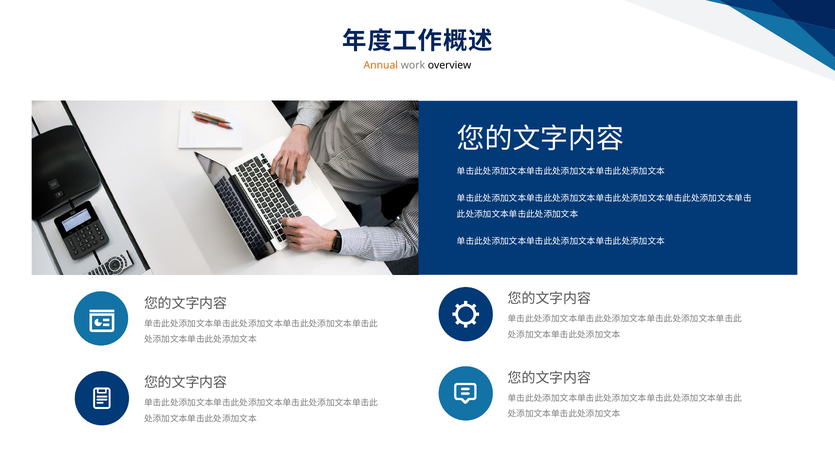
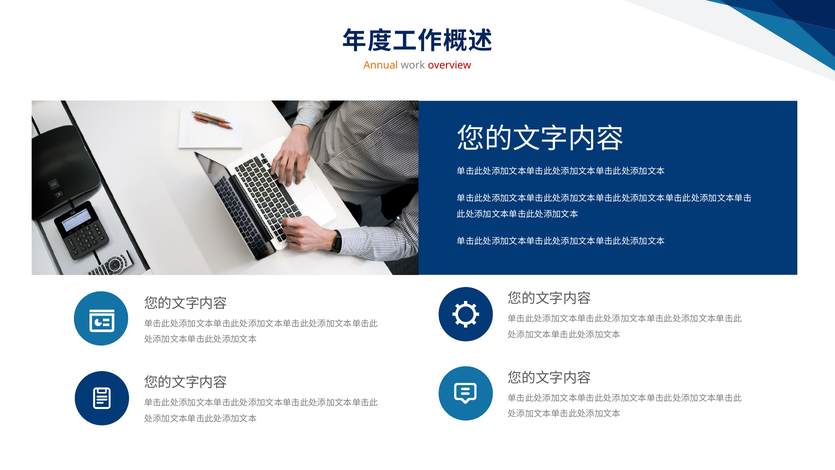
overview colour: black -> red
